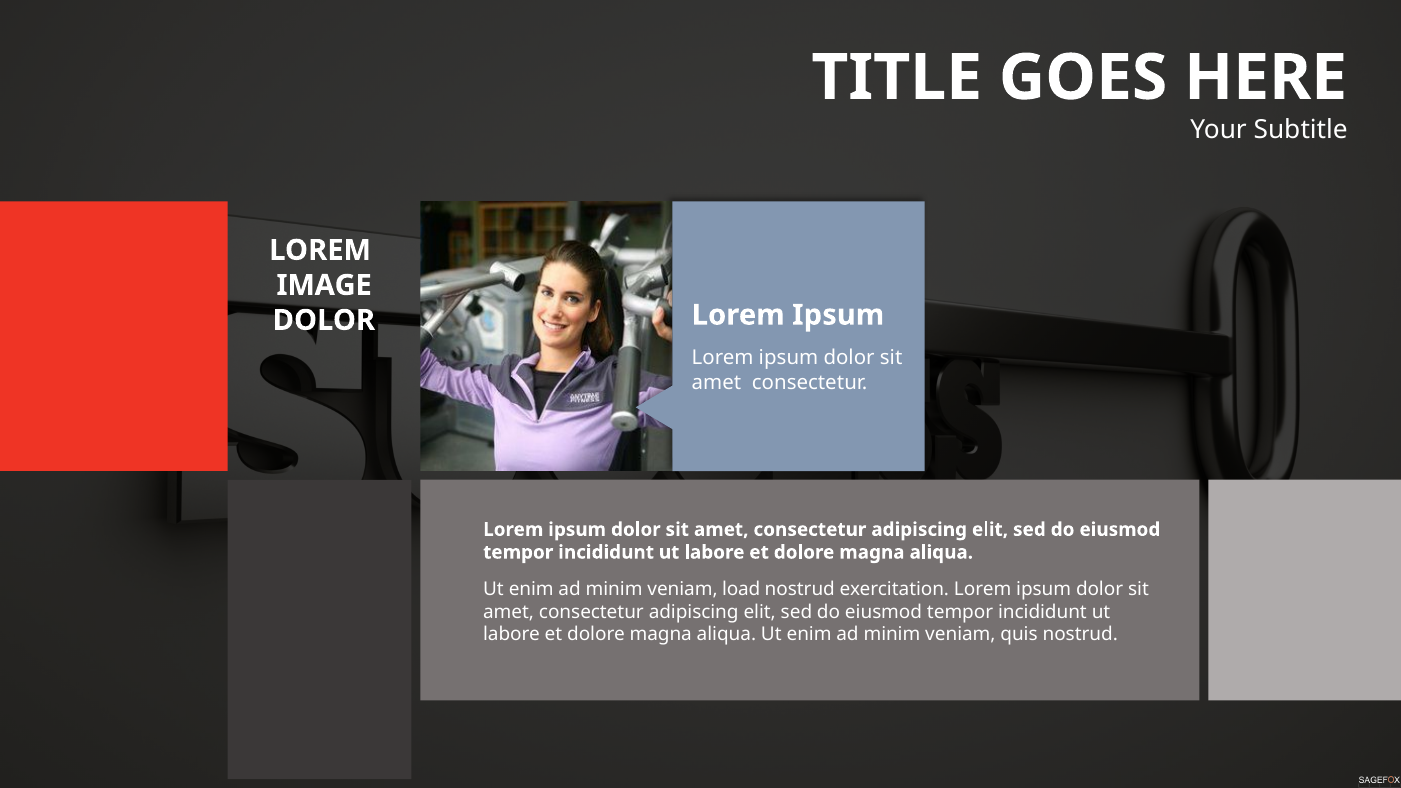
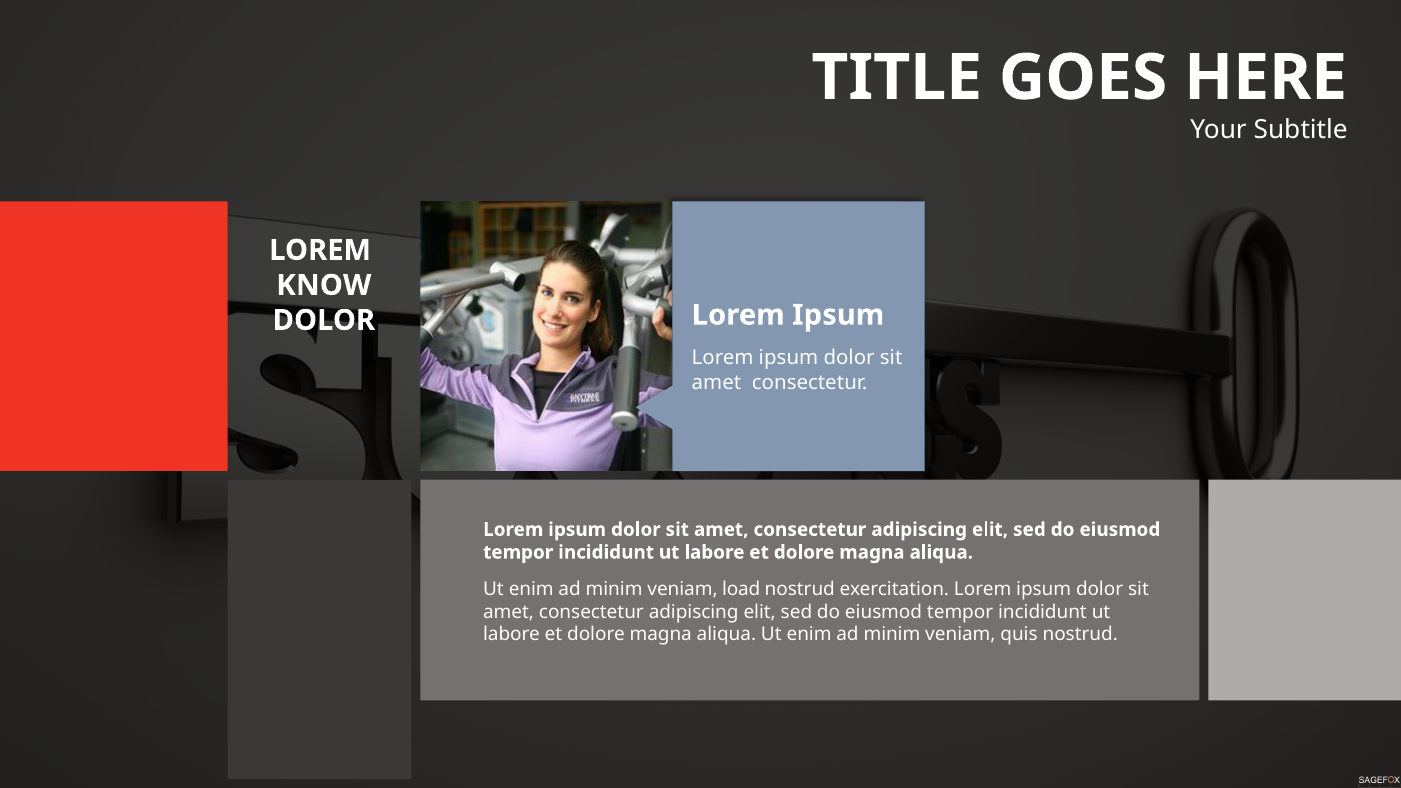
IMAGE: IMAGE -> KNOW
